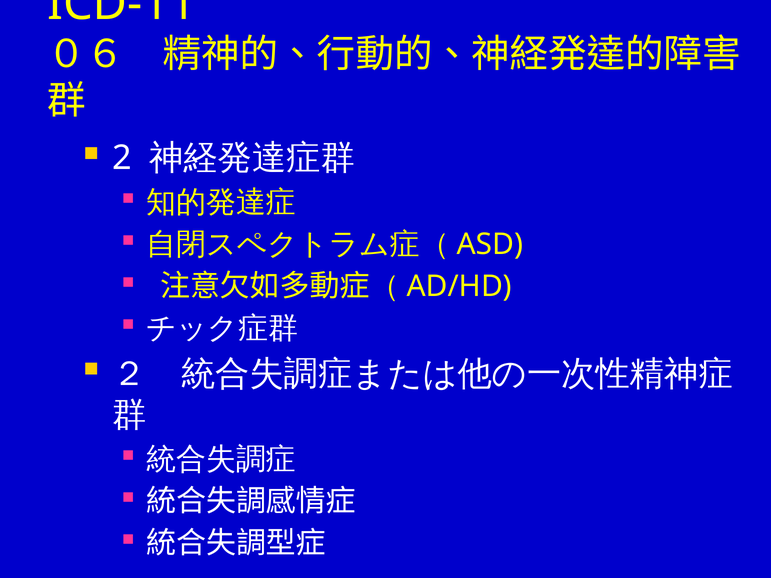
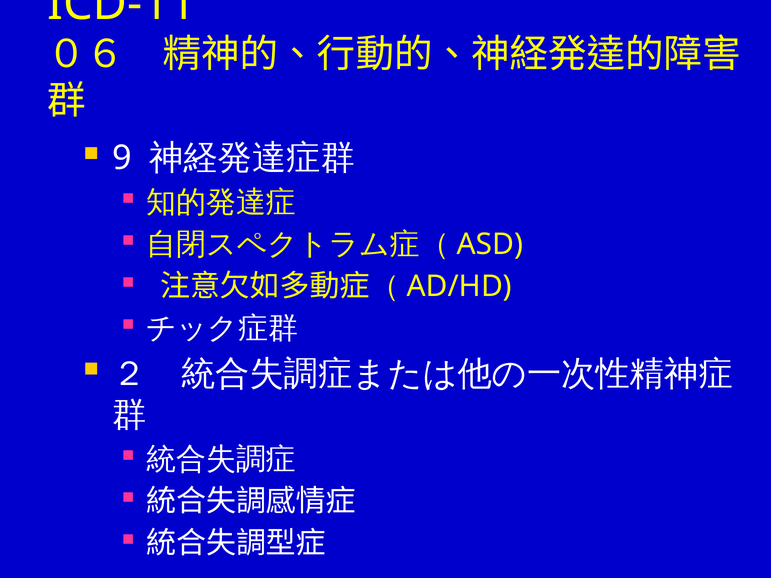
2: 2 -> 9
